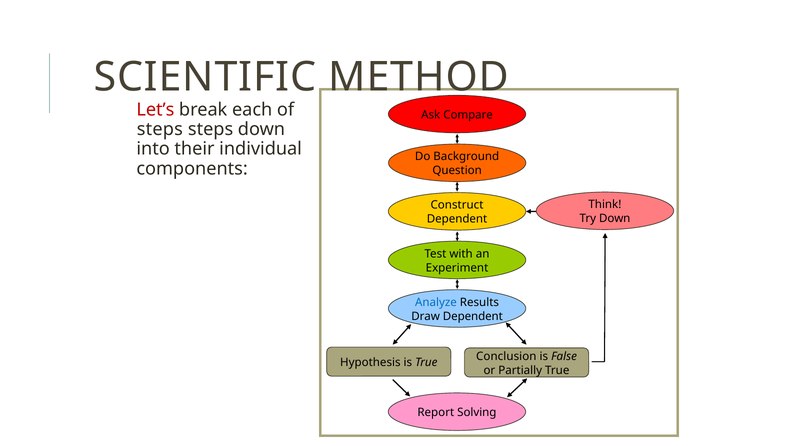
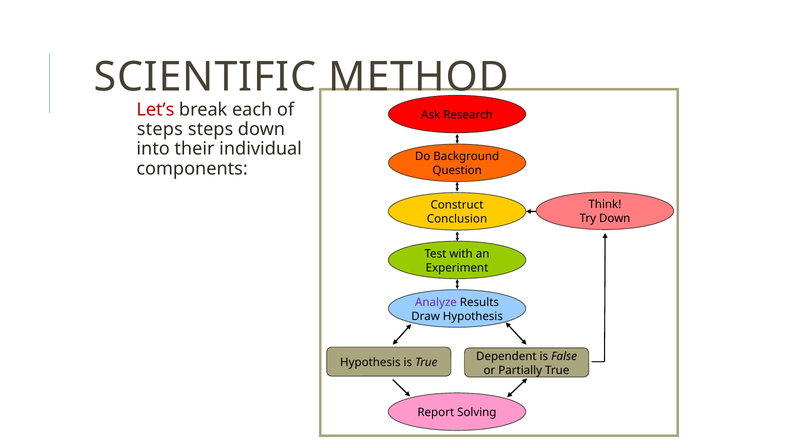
Compare: Compare -> Research
Dependent at (457, 219): Dependent -> Conclusion
Analyze colour: blue -> purple
Draw Dependent: Dependent -> Hypothesis
Conclusion: Conclusion -> Dependent
